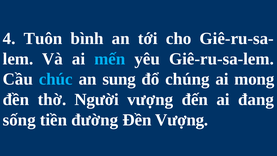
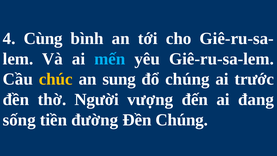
Tuôn: Tuôn -> Cùng
chúc colour: light blue -> yellow
mong: mong -> trước
Đền Vượng: Vượng -> Chúng
